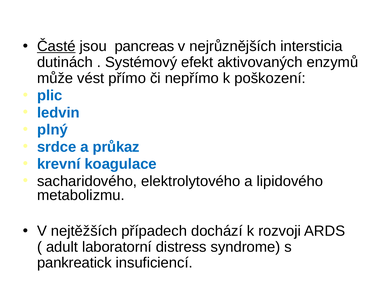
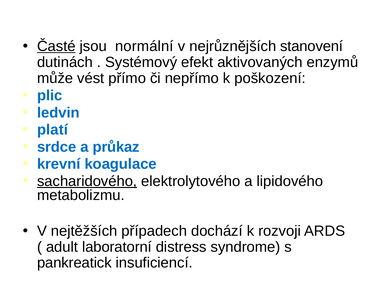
pancreas: pancreas -> normální
intersticia: intersticia -> stanovení
plný: plný -> platí
sacharidového underline: none -> present
